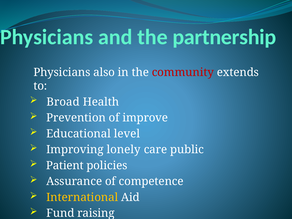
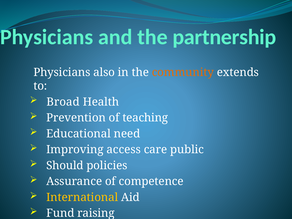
community colour: red -> orange
improve: improve -> teaching
level: level -> need
lonely: lonely -> access
Patient: Patient -> Should
